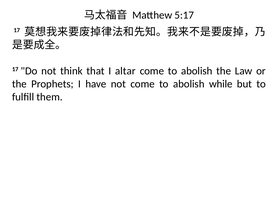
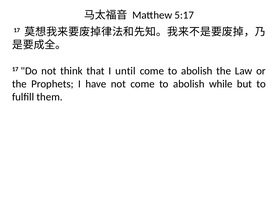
altar: altar -> until
